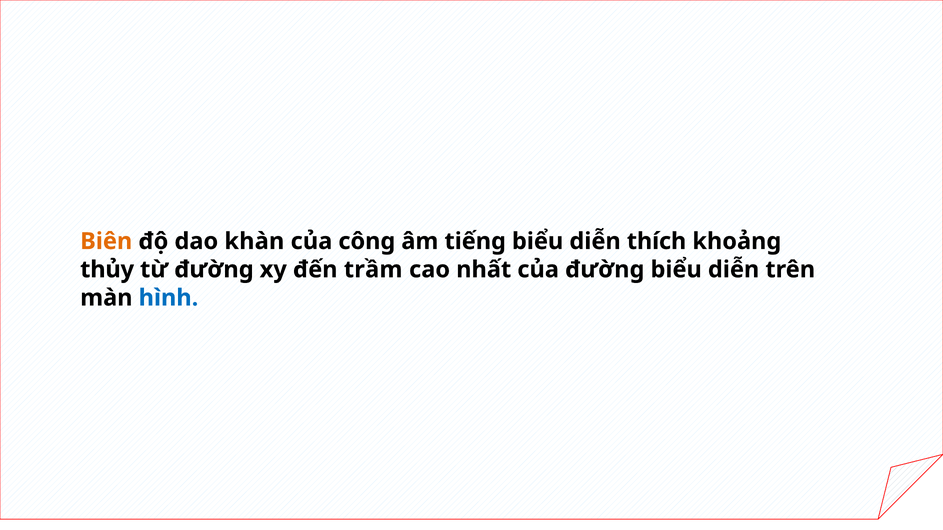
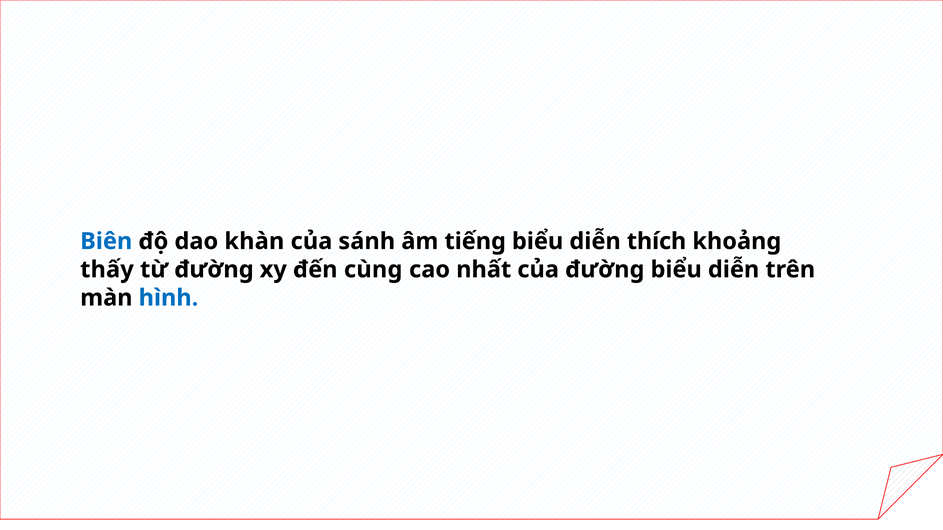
Biên colour: orange -> blue
công: công -> sánh
thủy: thủy -> thấy
trầm: trầm -> cùng
